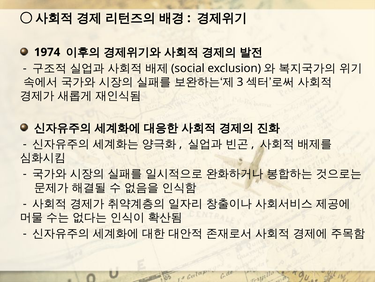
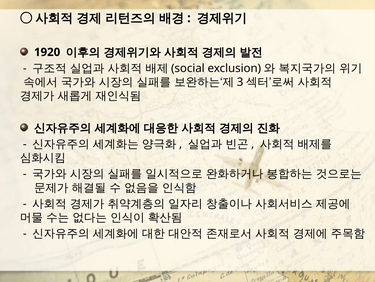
1974: 1974 -> 1920
